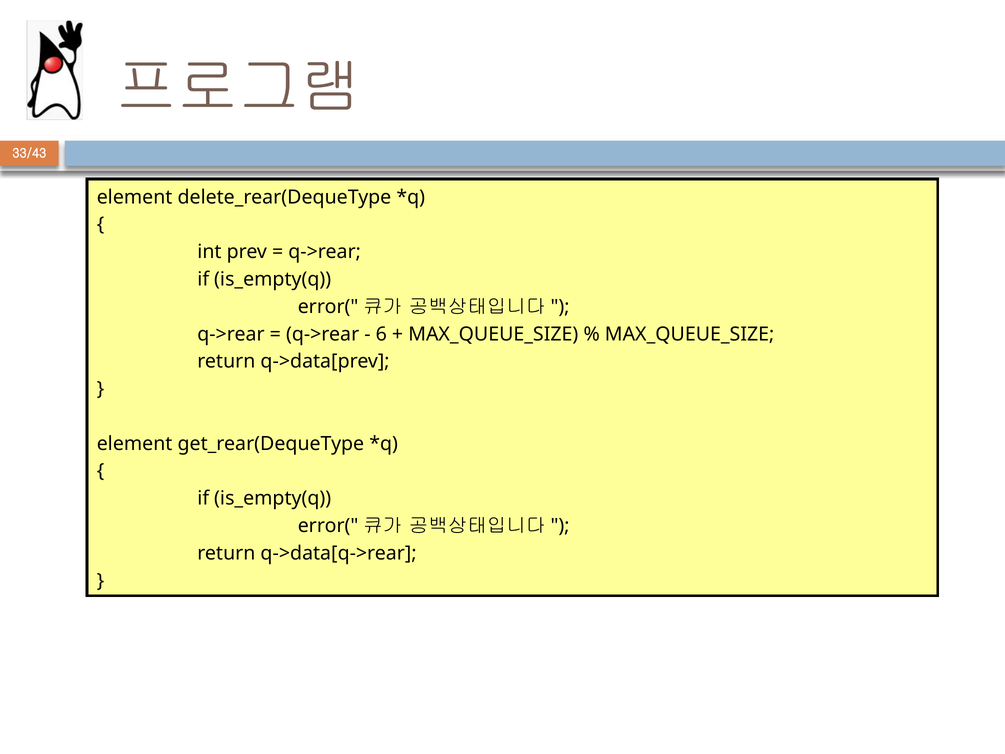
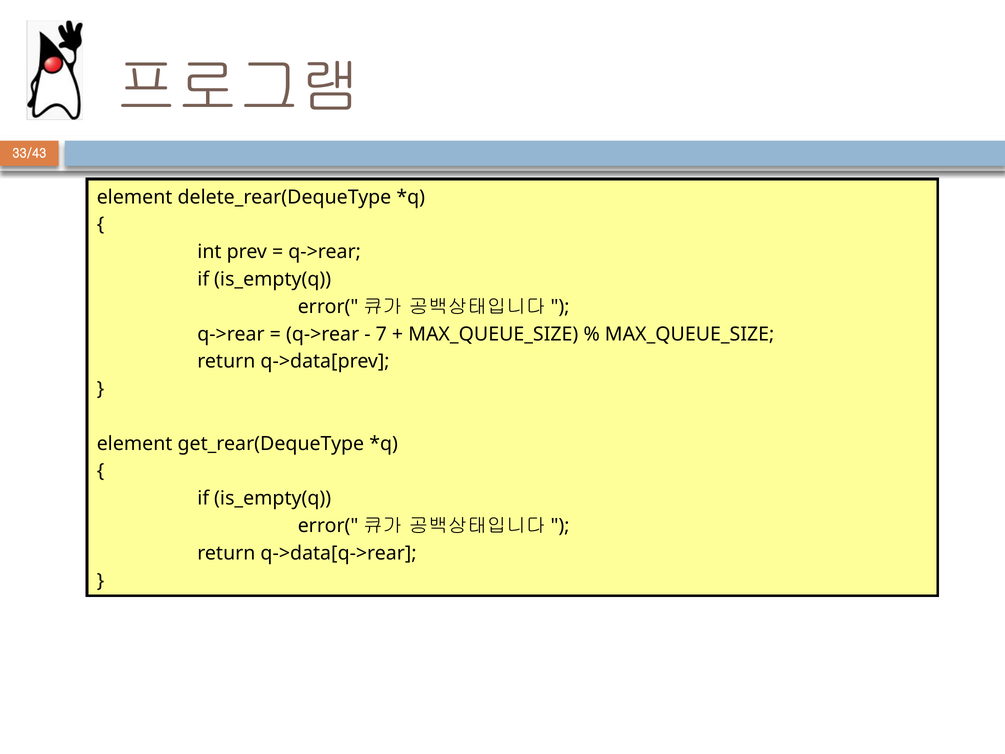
6: 6 -> 7
